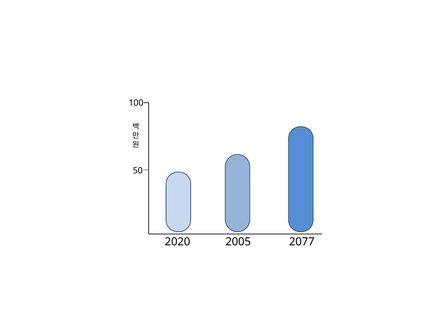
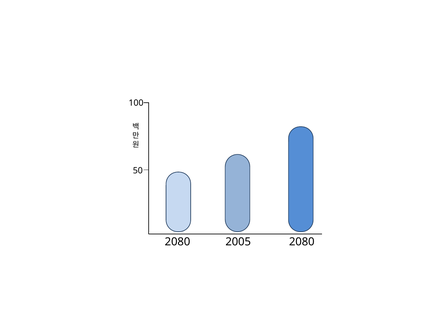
2020 at (178, 242): 2020 -> 2080
2005 2077: 2077 -> 2080
